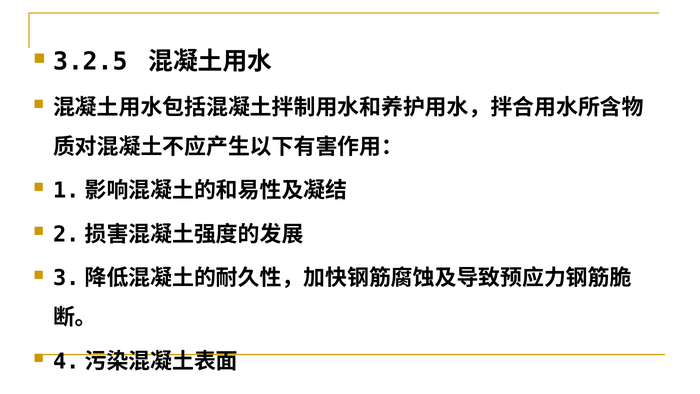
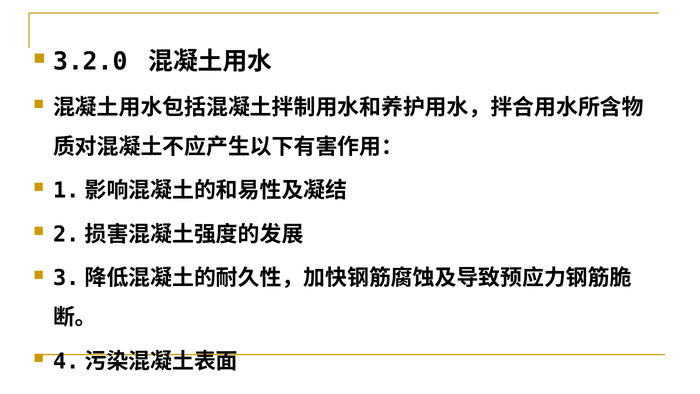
3.2.5: 3.2.5 -> 3.2.0
